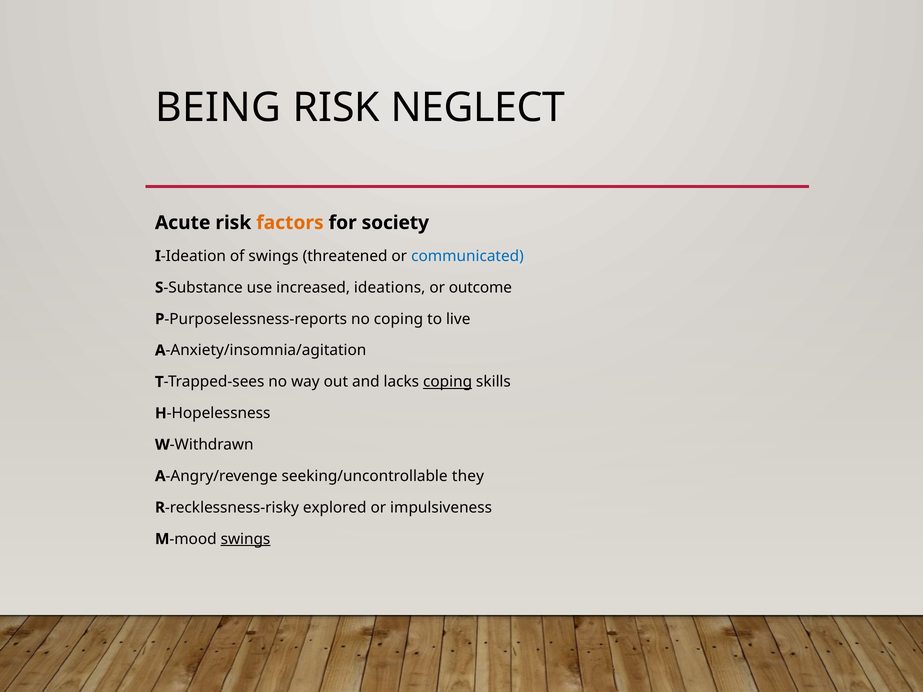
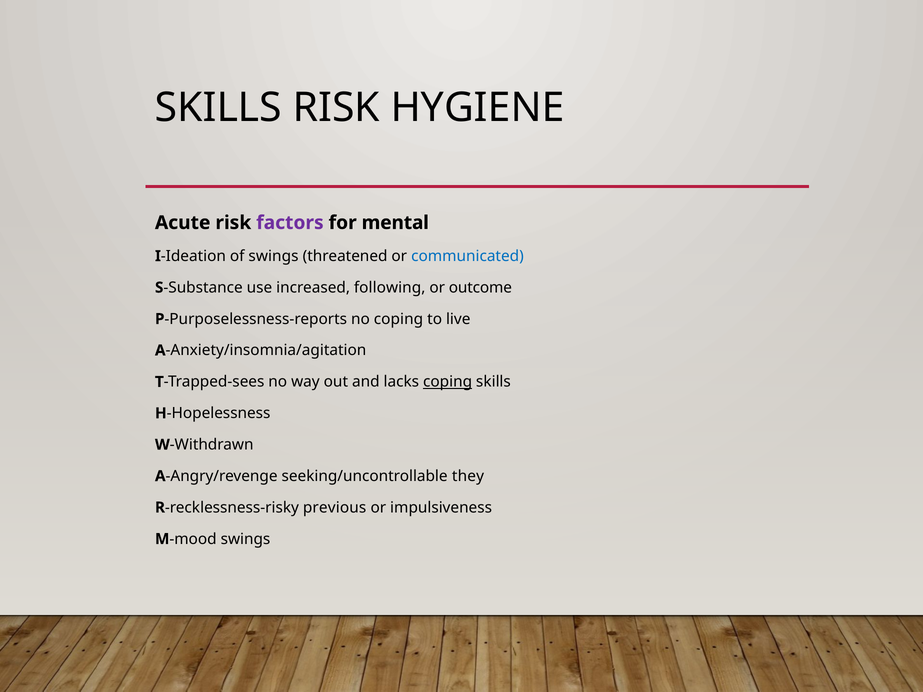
BEING at (218, 108): BEING -> SKILLS
NEGLECT: NEGLECT -> HYGIENE
factors colour: orange -> purple
society: society -> mental
ideations: ideations -> following
explored: explored -> previous
swings at (246, 539) underline: present -> none
